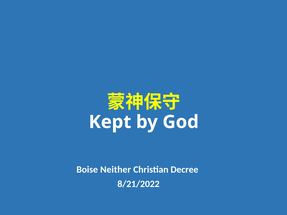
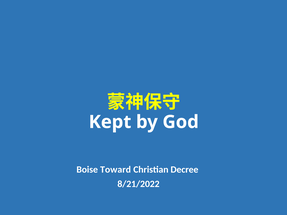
Neither: Neither -> Toward
